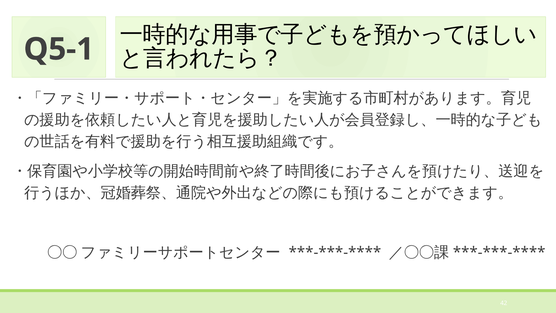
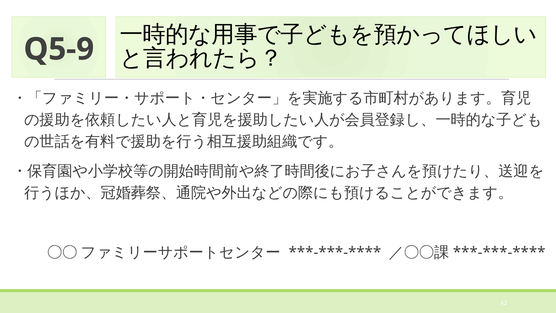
Q5-1: Q5-1 -> Q5-9
